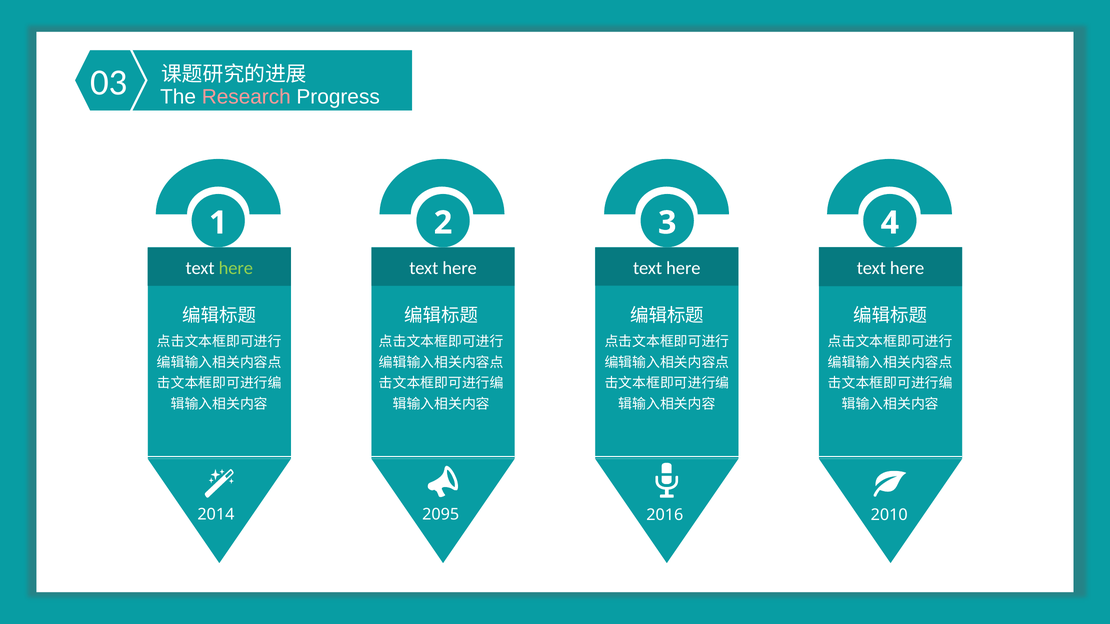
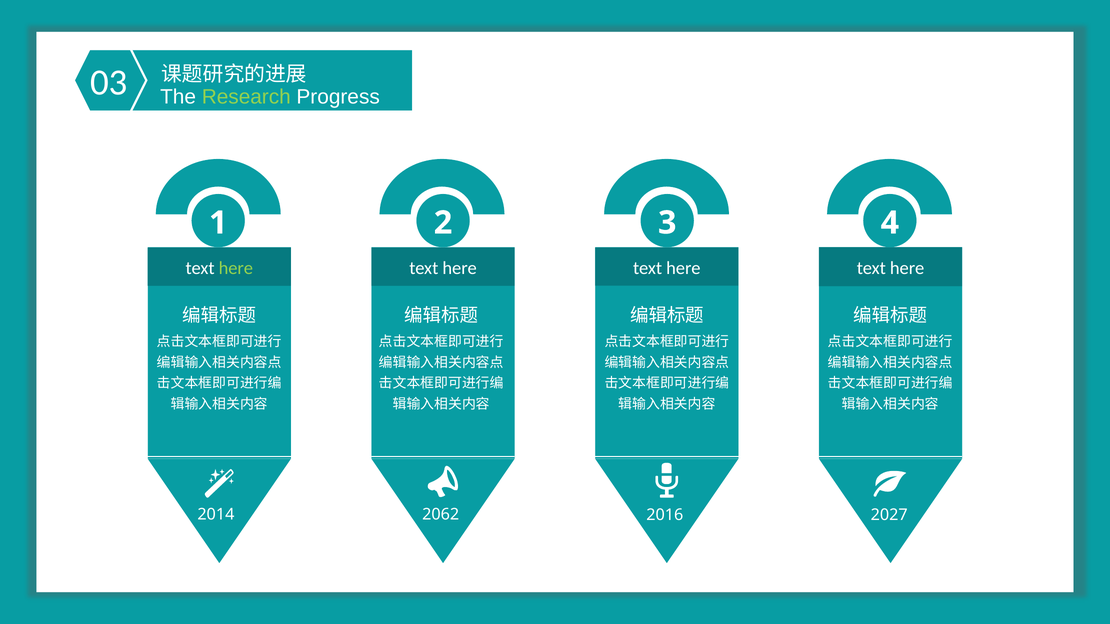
Research colour: pink -> light green
2095: 2095 -> 2062
2010: 2010 -> 2027
